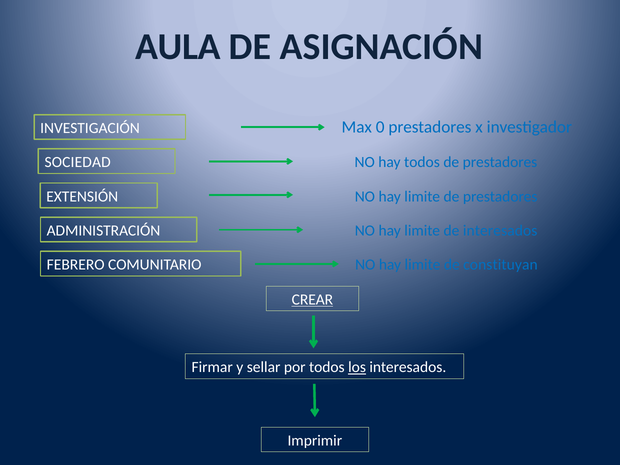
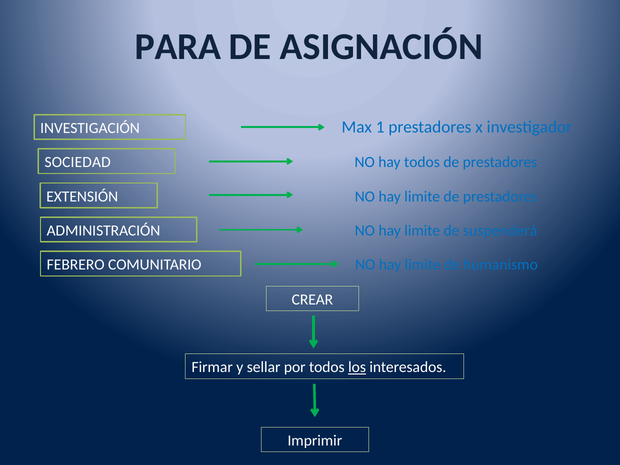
AULA: AULA -> PARA
0: 0 -> 1
de interesados: interesados -> suspenderá
constituyan: constituyan -> humanismo
CREAR underline: present -> none
